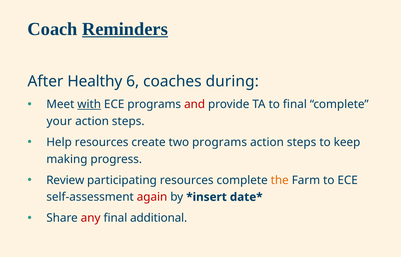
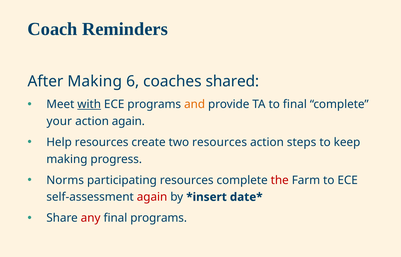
Reminders underline: present -> none
After Healthy: Healthy -> Making
during: during -> shared
and colour: red -> orange
steps at (128, 121): steps -> again
two programs: programs -> resources
Review: Review -> Norms
the colour: orange -> red
final additional: additional -> programs
